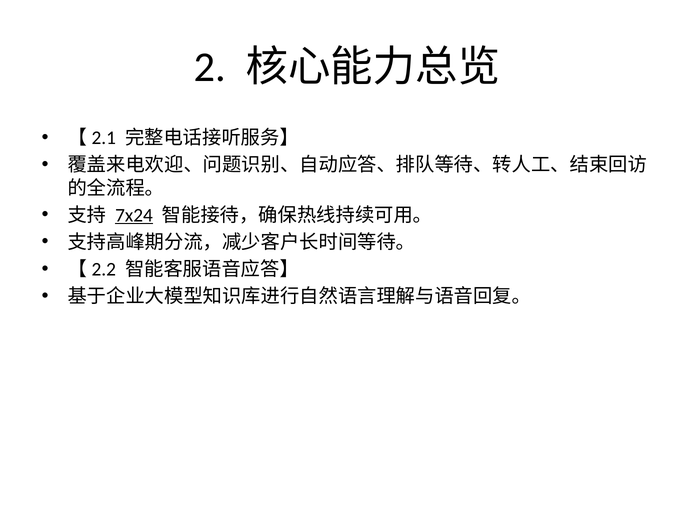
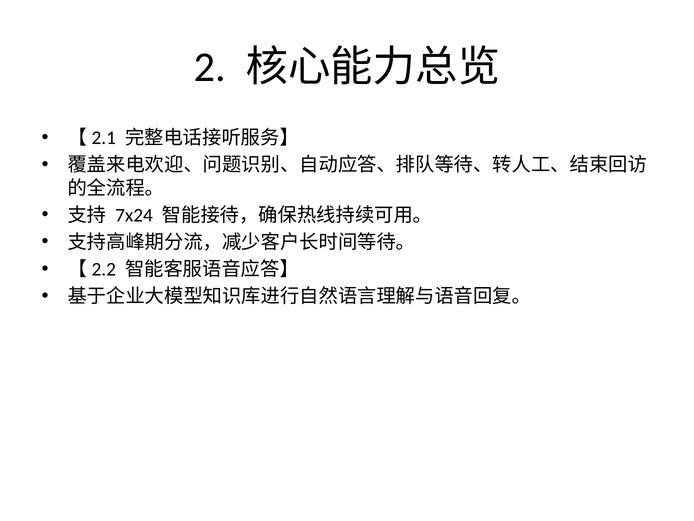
7x24 underline: present -> none
